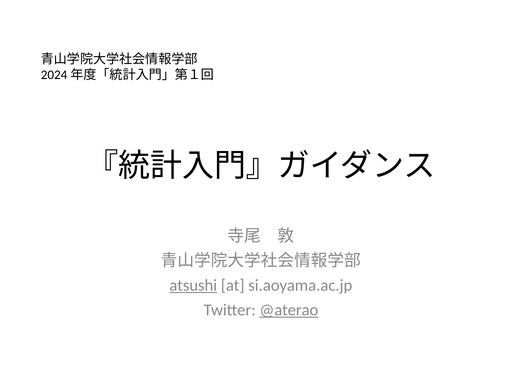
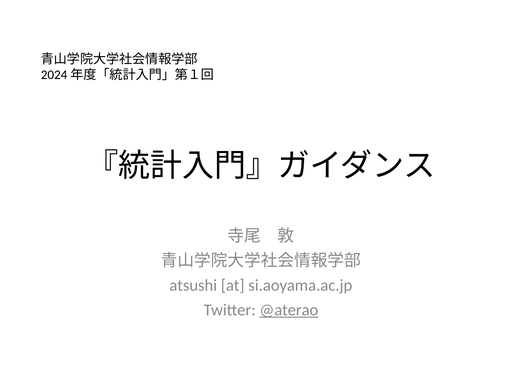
atsushi underline: present -> none
